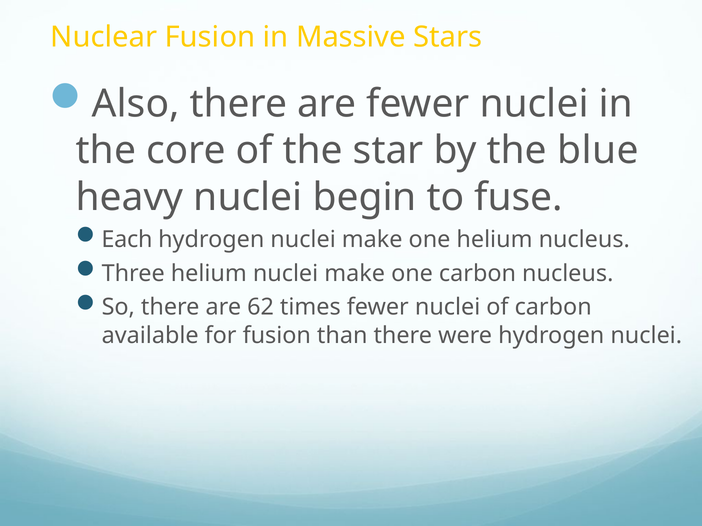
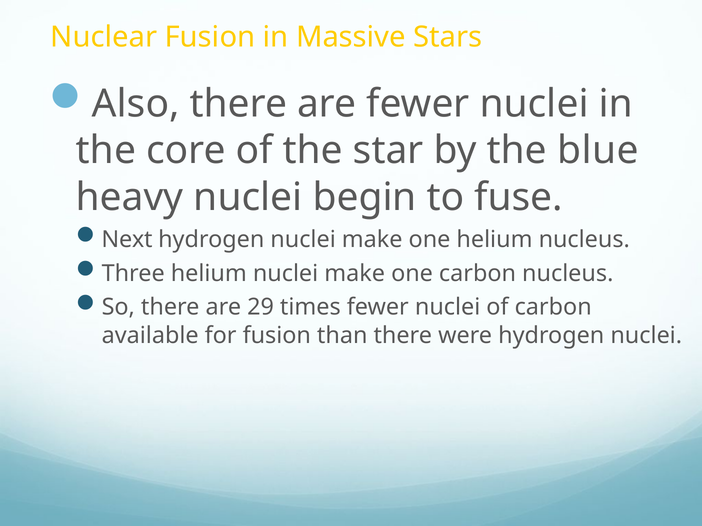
Each: Each -> Next
62: 62 -> 29
